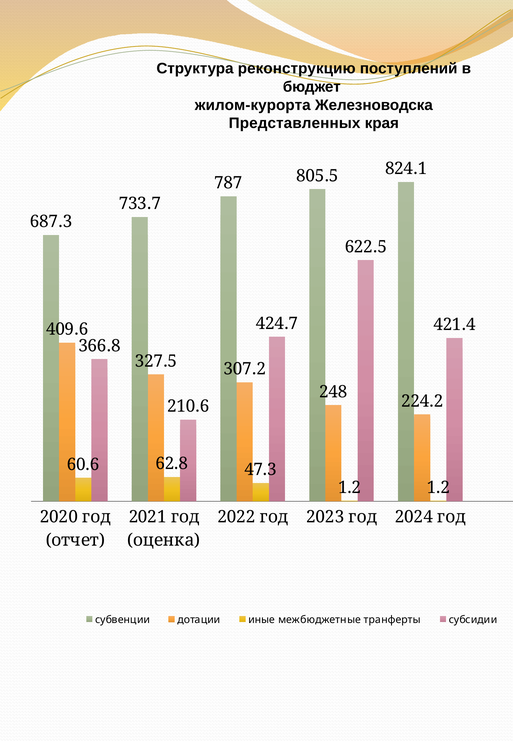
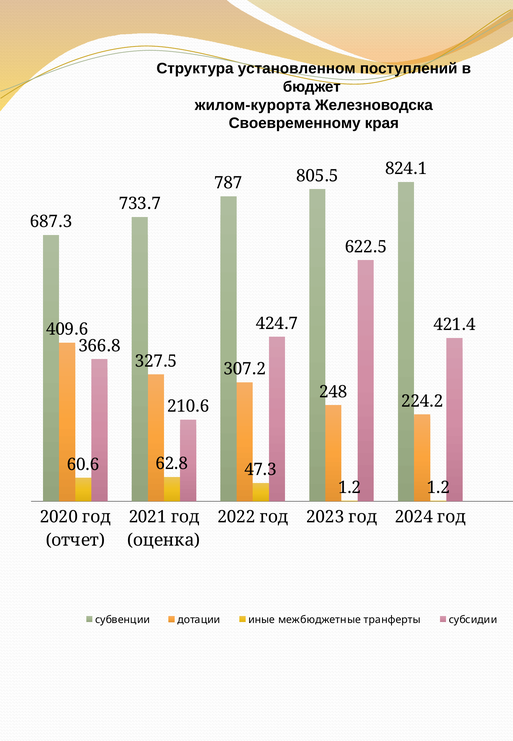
реконструкцию: реконструкцию -> установленном
Представленных: Представленных -> Своевременному
